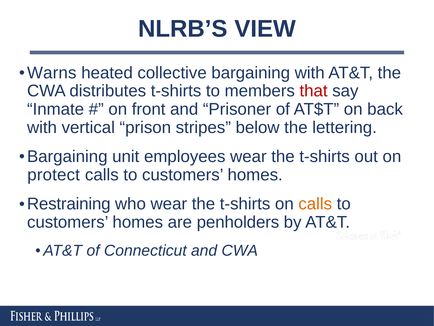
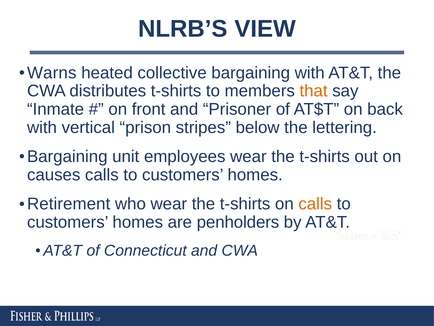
that colour: red -> orange
protect: protect -> causes
Restraining: Restraining -> Retirement
